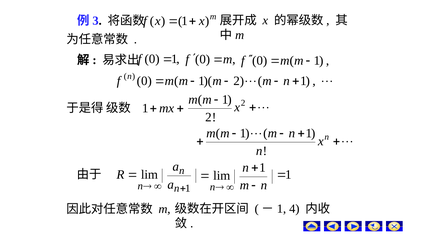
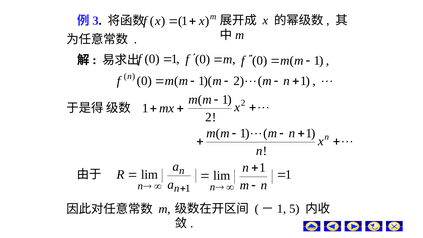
4: 4 -> 5
